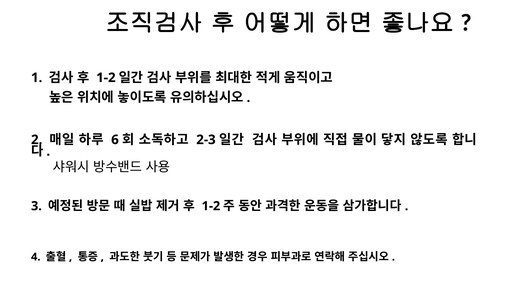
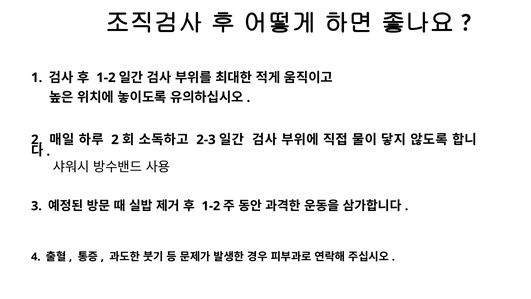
6 at (115, 140): 6 -> 2
